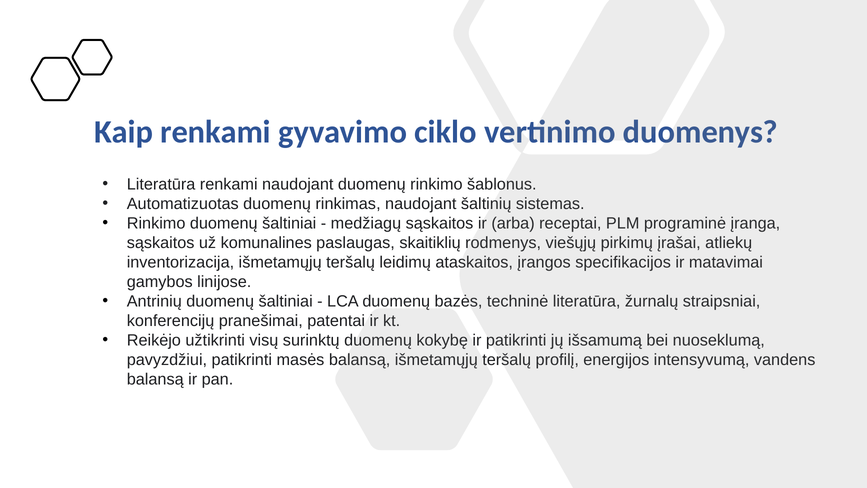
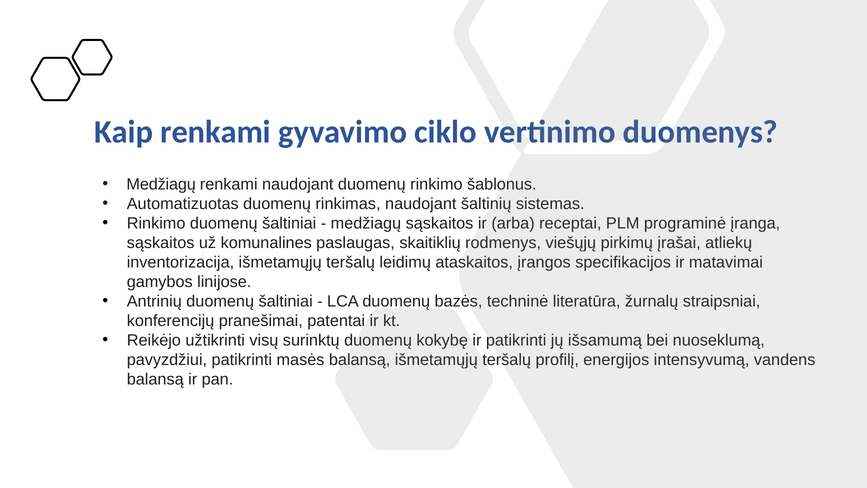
Literatūra at (161, 184): Literatūra -> Medžiagų
